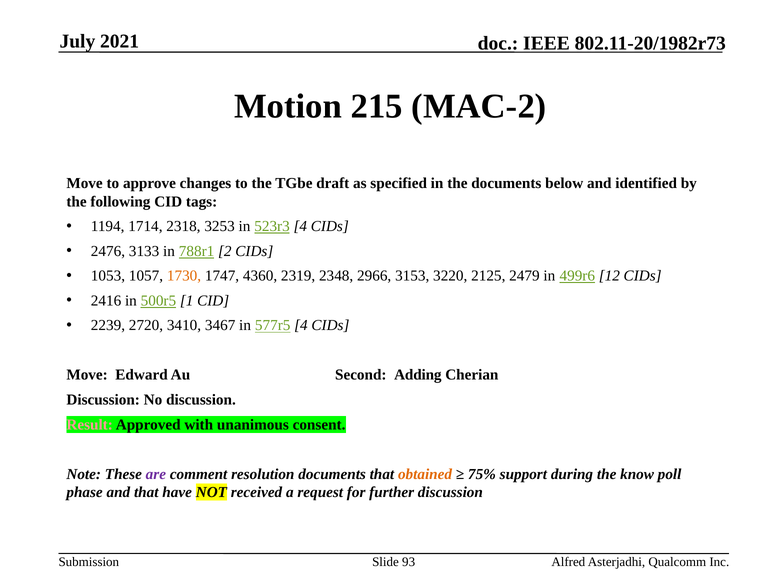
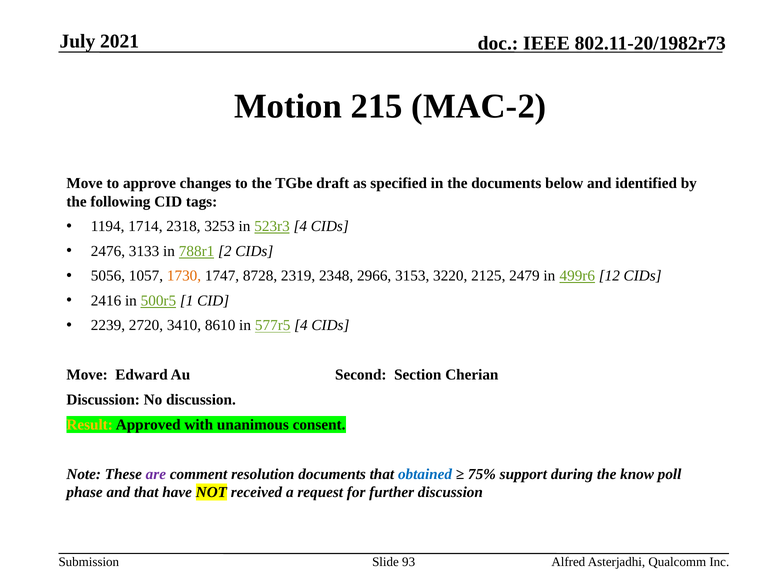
1053: 1053 -> 5056
4360: 4360 -> 8728
3467: 3467 -> 8610
Adding: Adding -> Section
Result colour: pink -> yellow
obtained colour: orange -> blue
